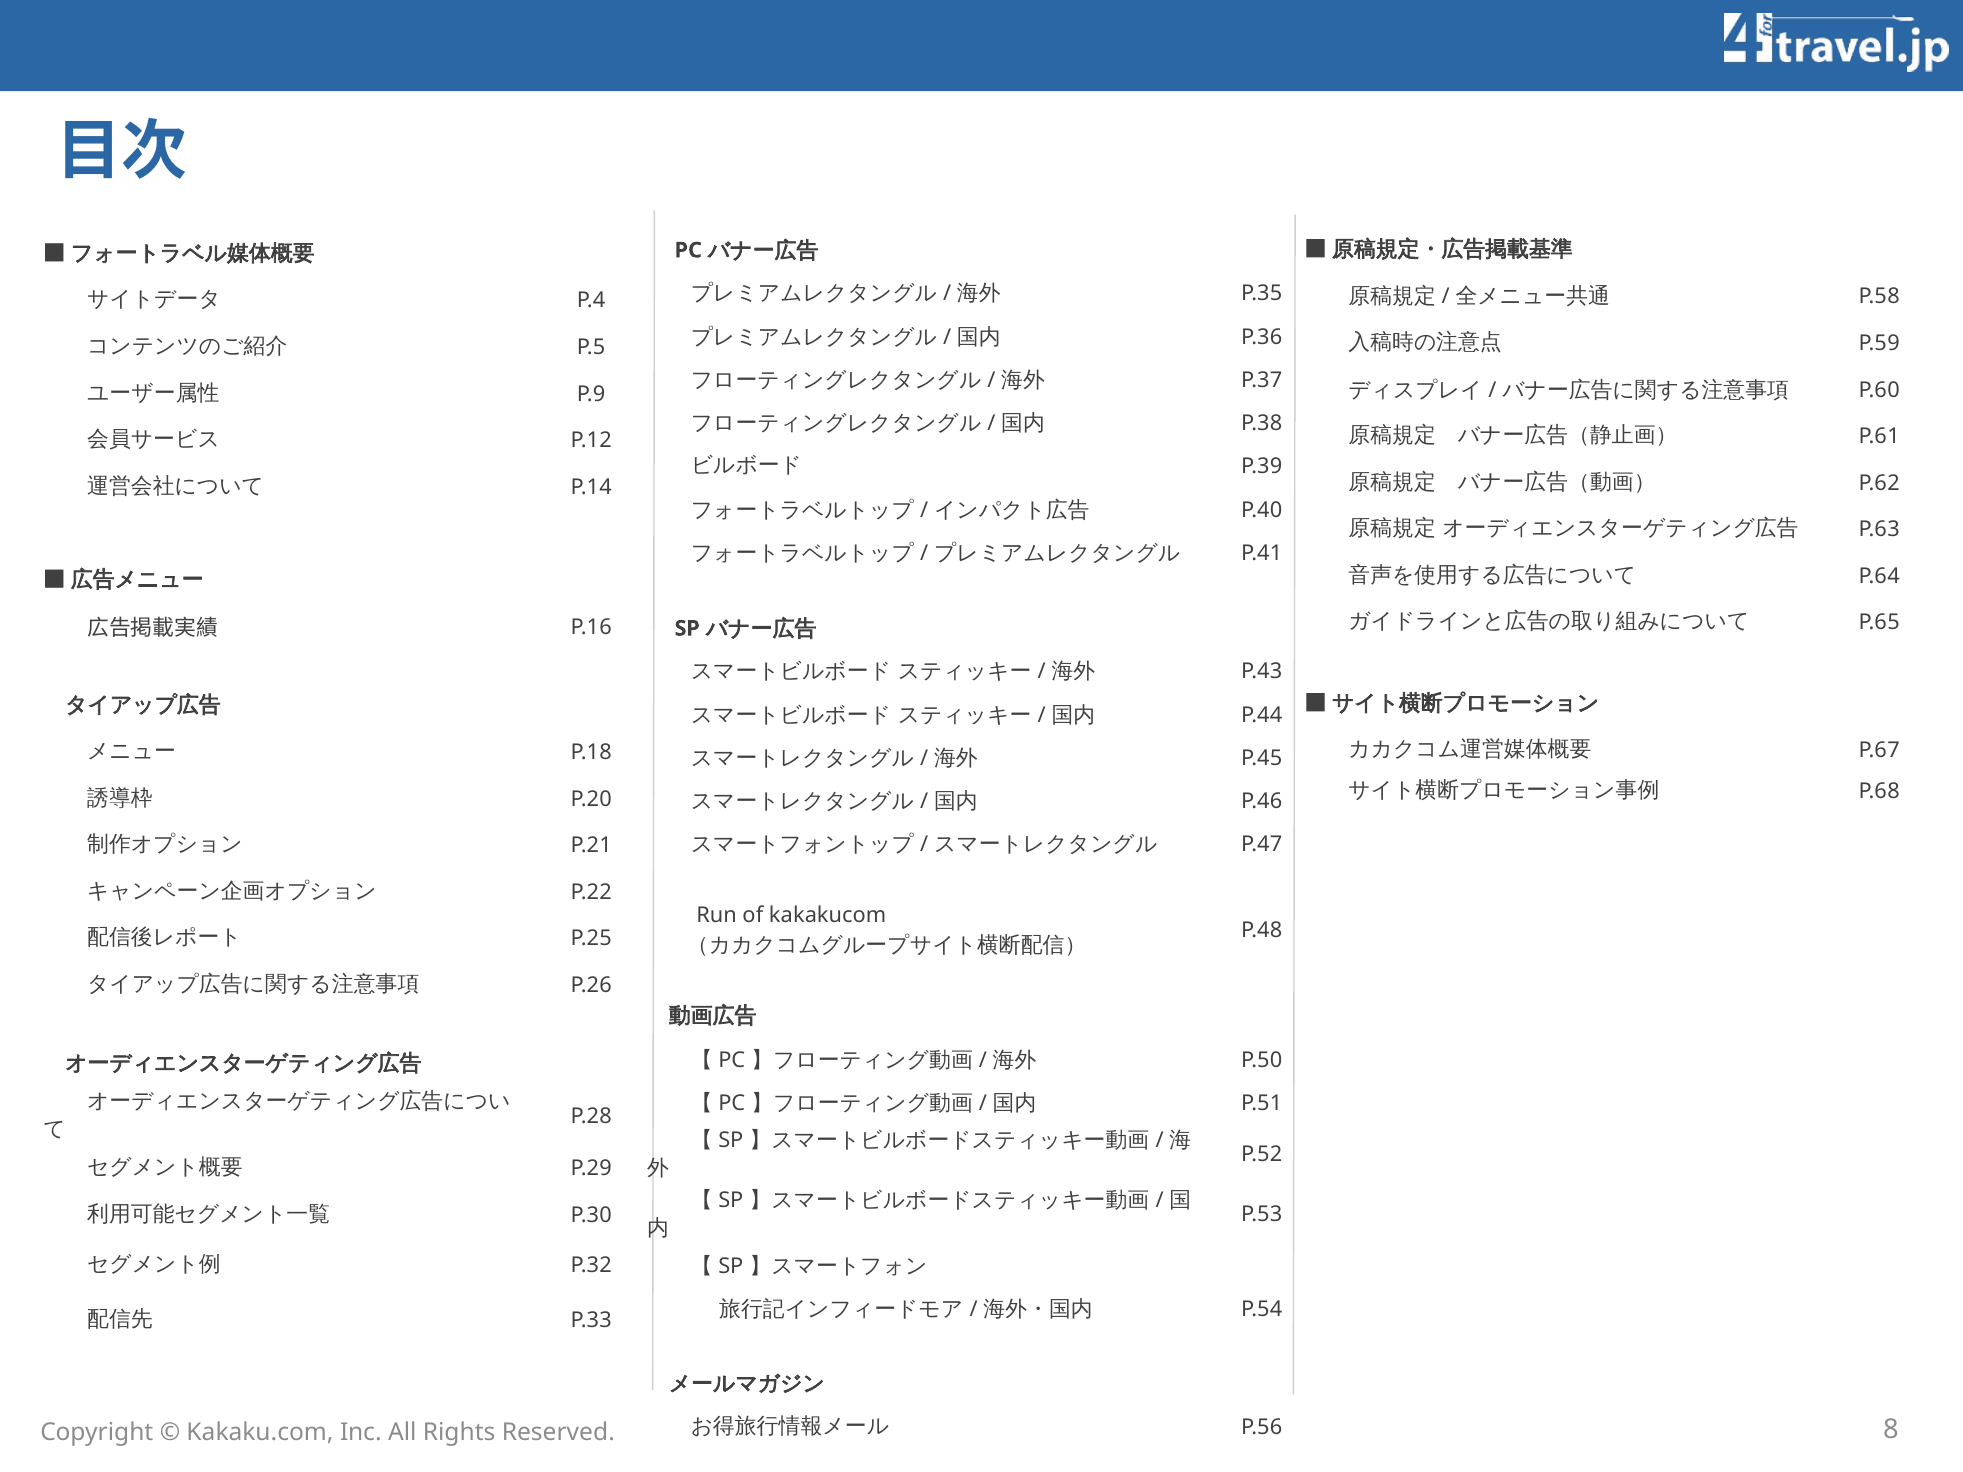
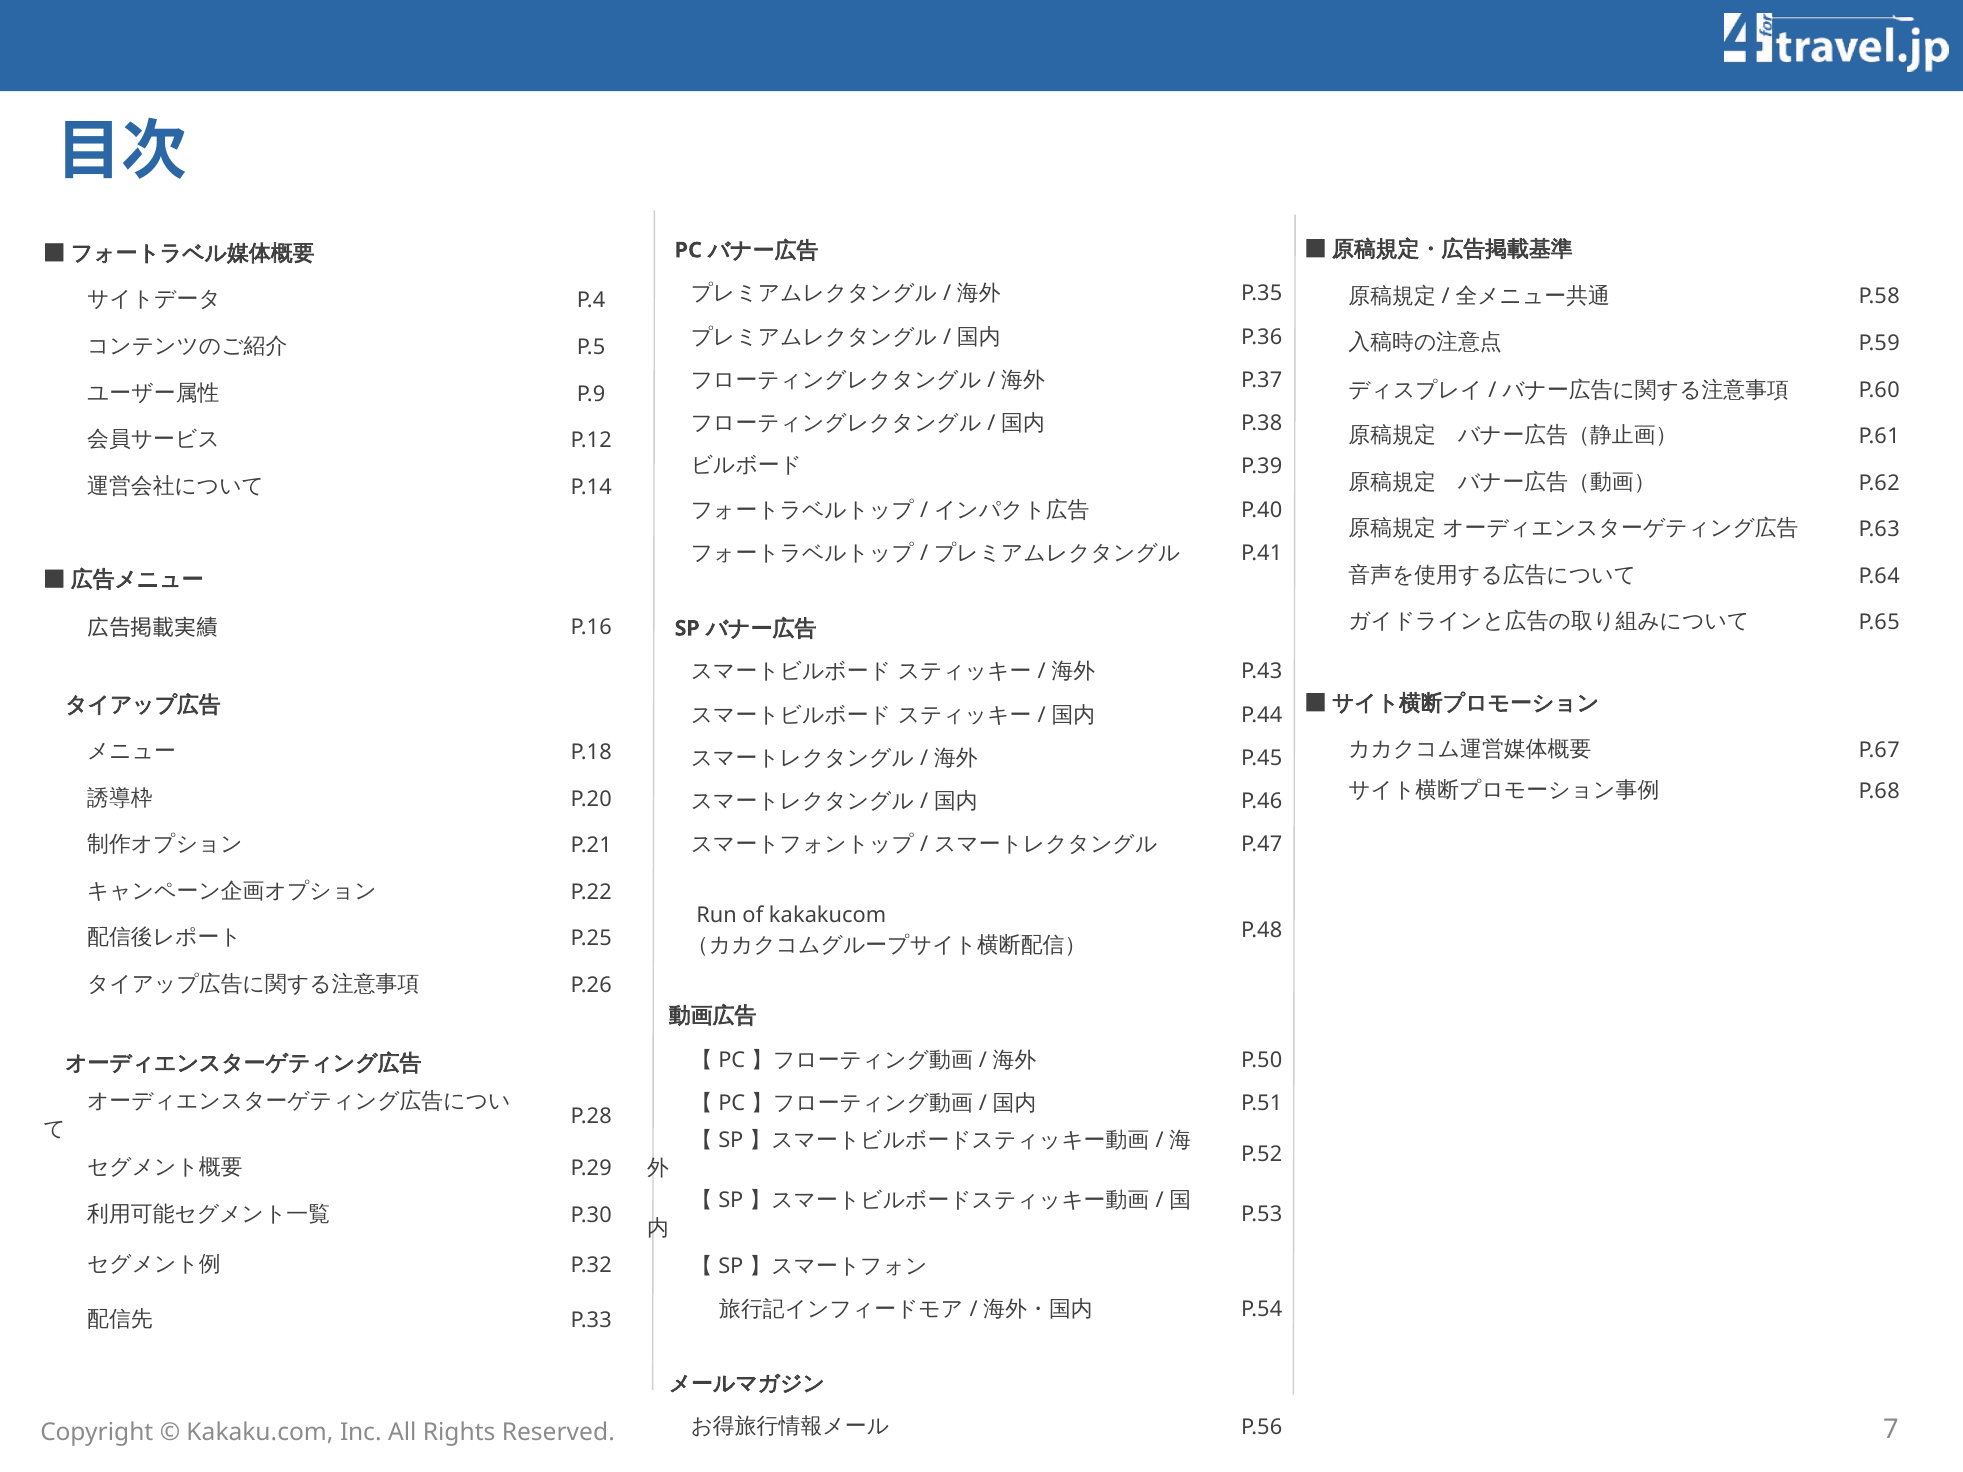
8: 8 -> 7
